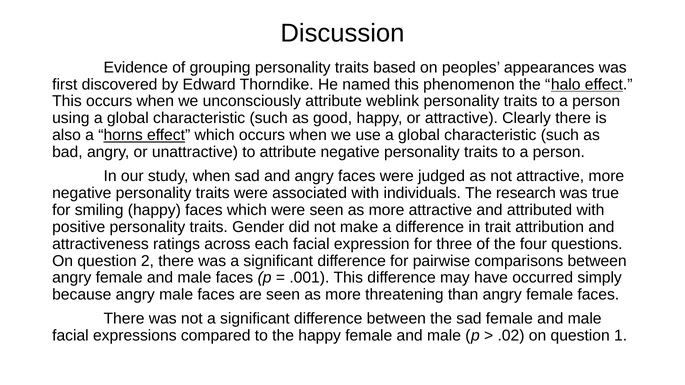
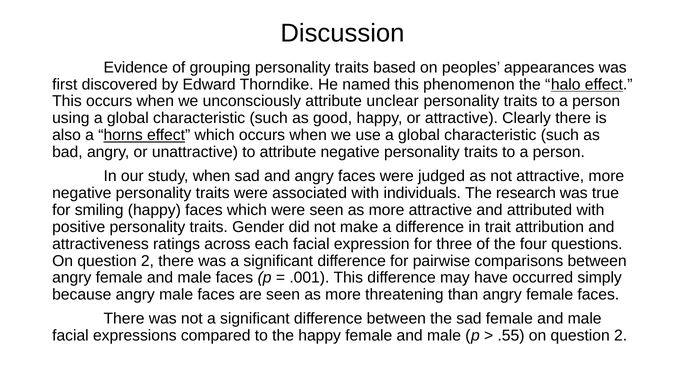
weblink: weblink -> unclear
.02: .02 -> .55
1 at (621, 336): 1 -> 2
